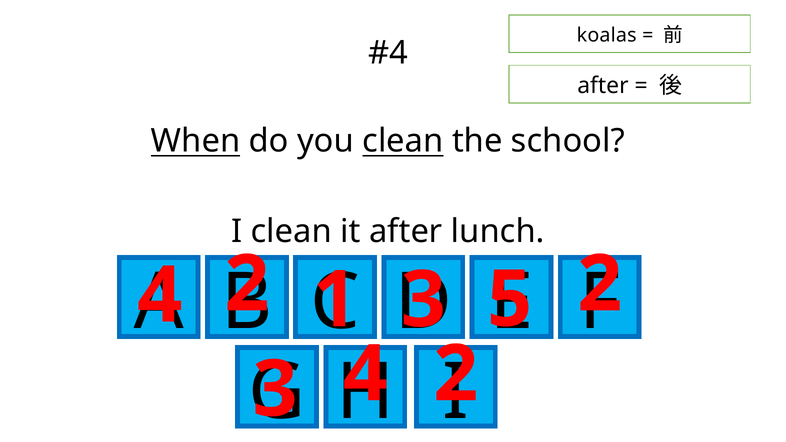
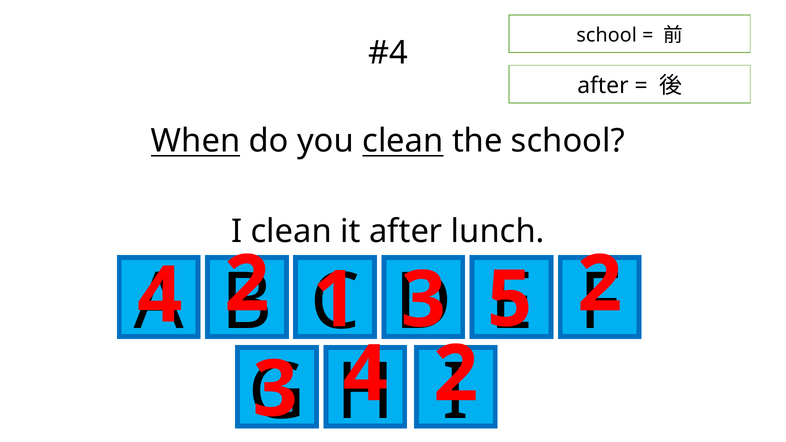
koalas at (607, 35): koalas -> school
